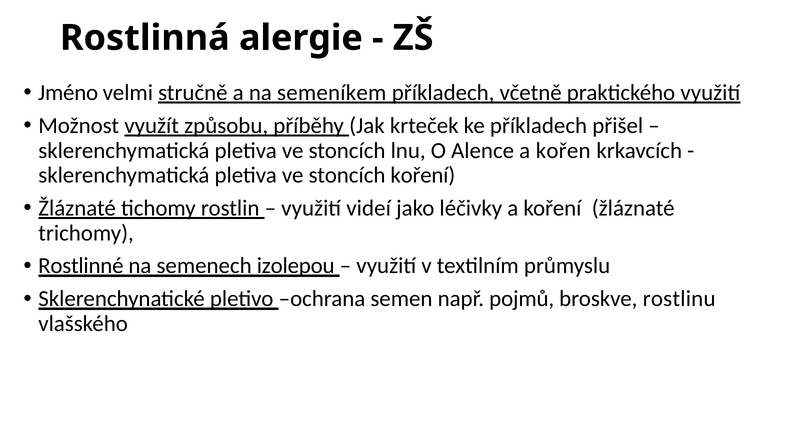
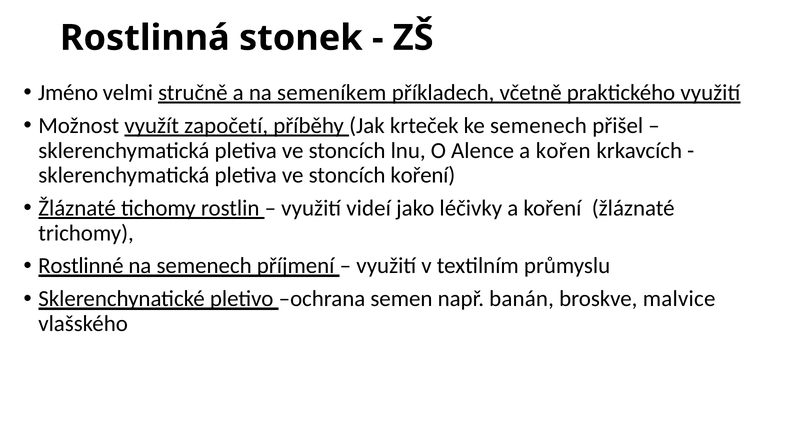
alergie: alergie -> stonek
způsobu: způsobu -> započetí
ke příkladech: příkladech -> semenech
izolepou: izolepou -> příjmení
pojmů: pojmů -> banán
rostlinu: rostlinu -> malvice
